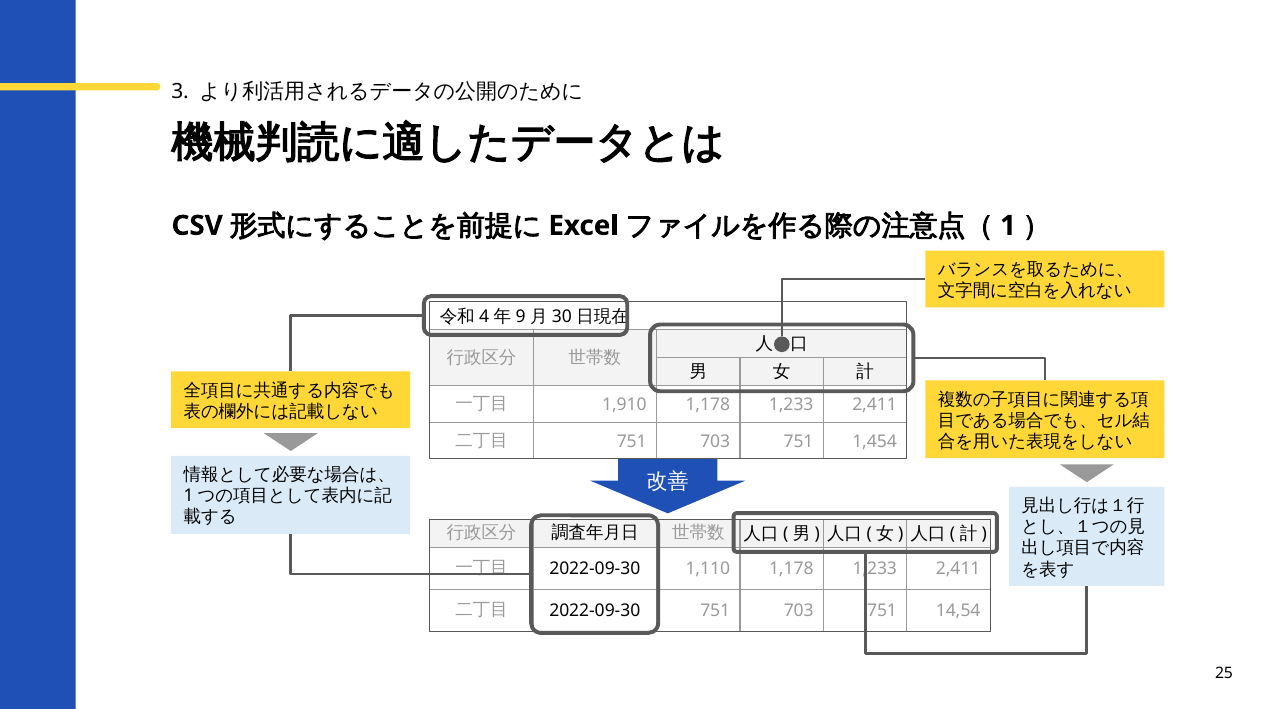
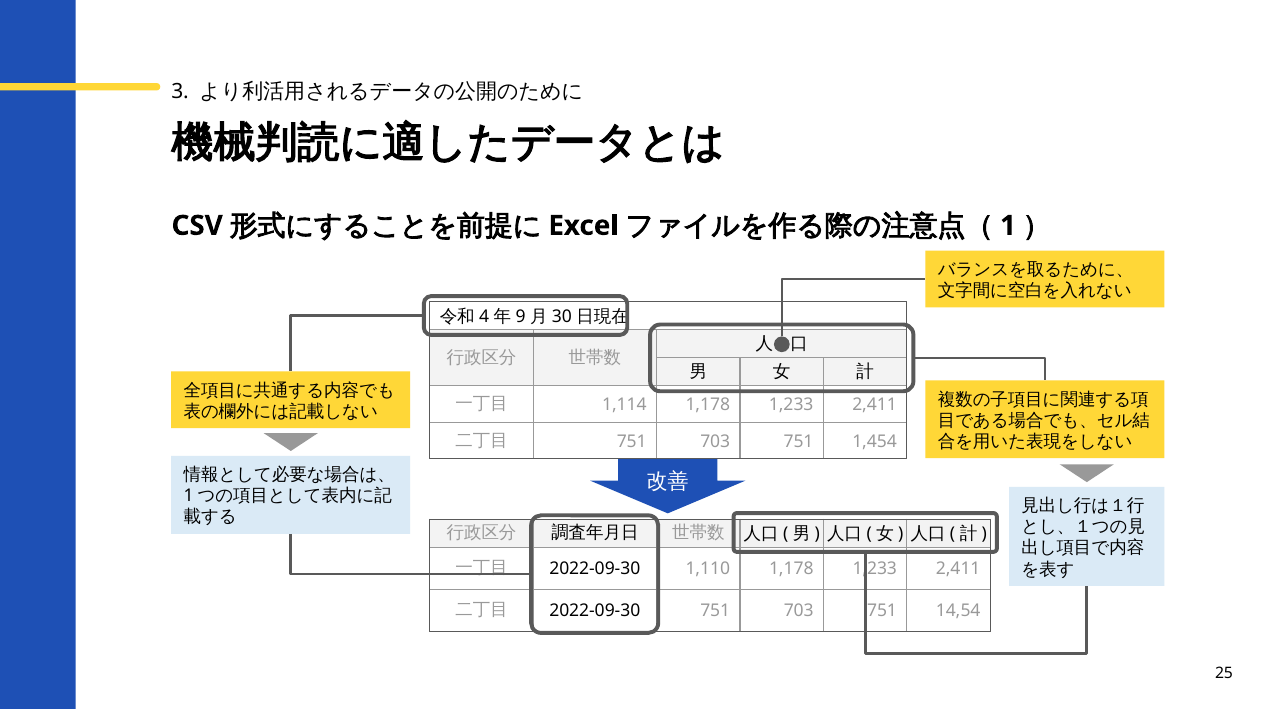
1,910: 1,910 -> 1,114
